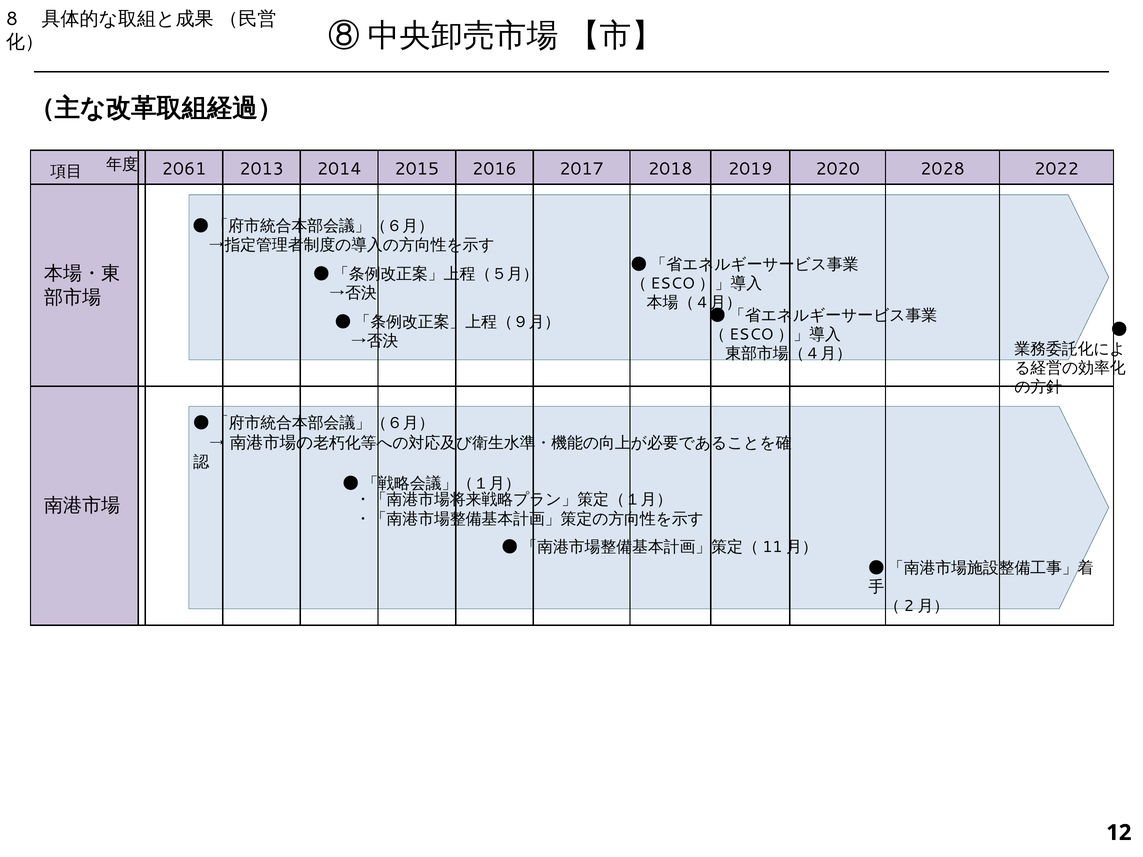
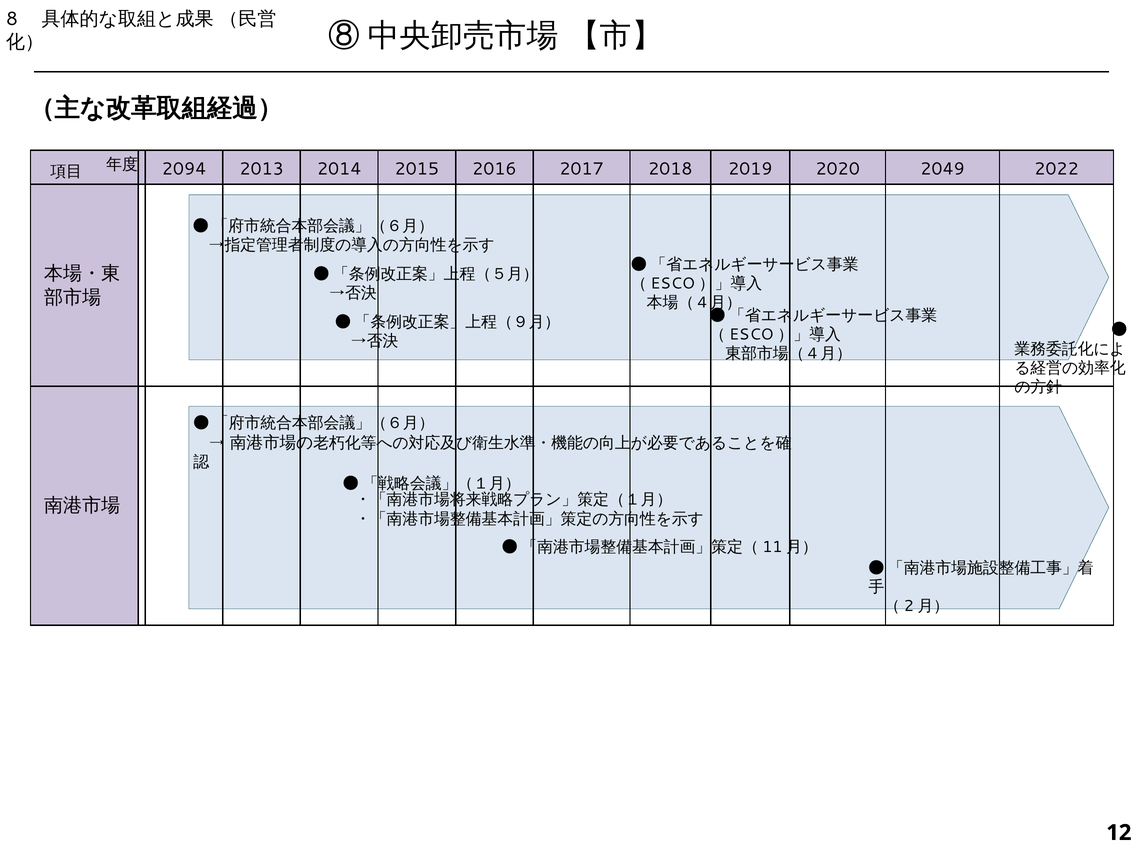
2061: 2061 -> 2094
2028: 2028 -> 2049
